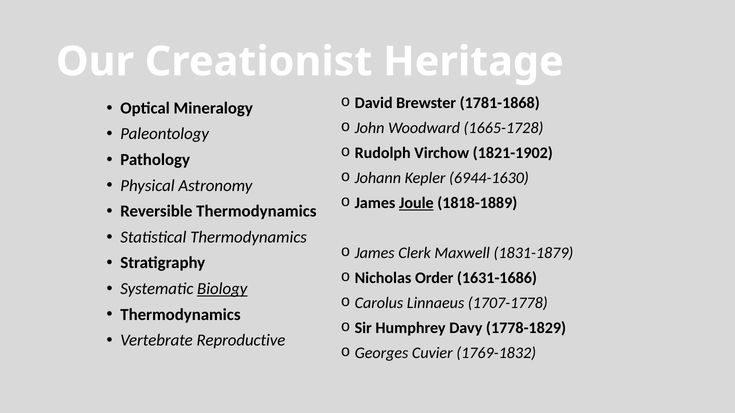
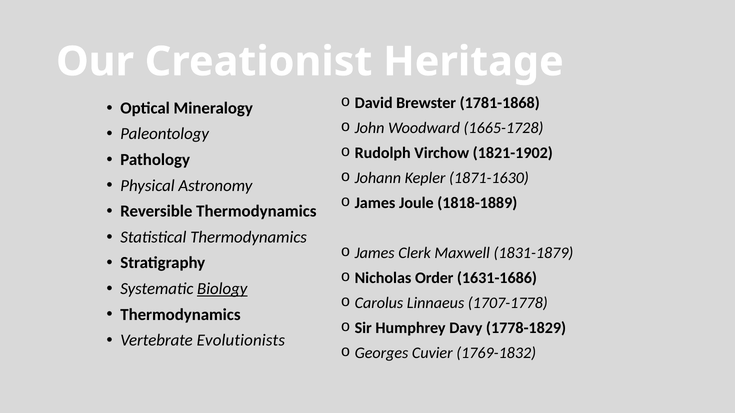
6944-1630: 6944-1630 -> 1871-1630
Joule underline: present -> none
Reproductive: Reproductive -> Evolutionists
